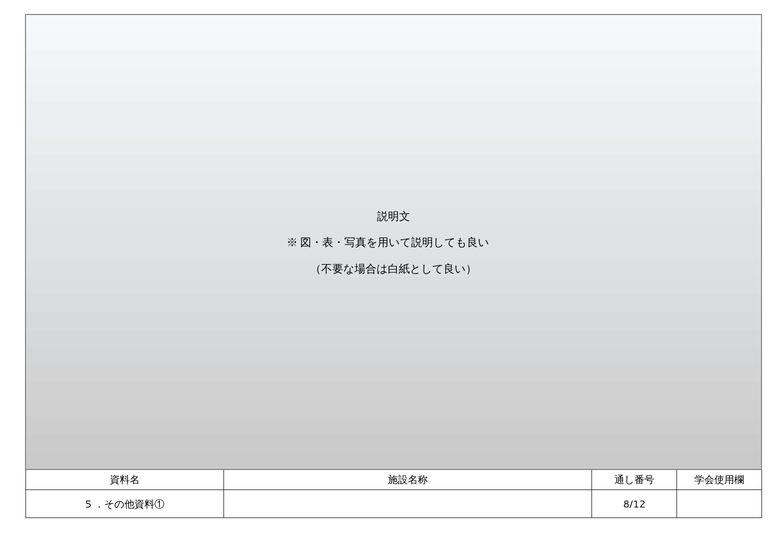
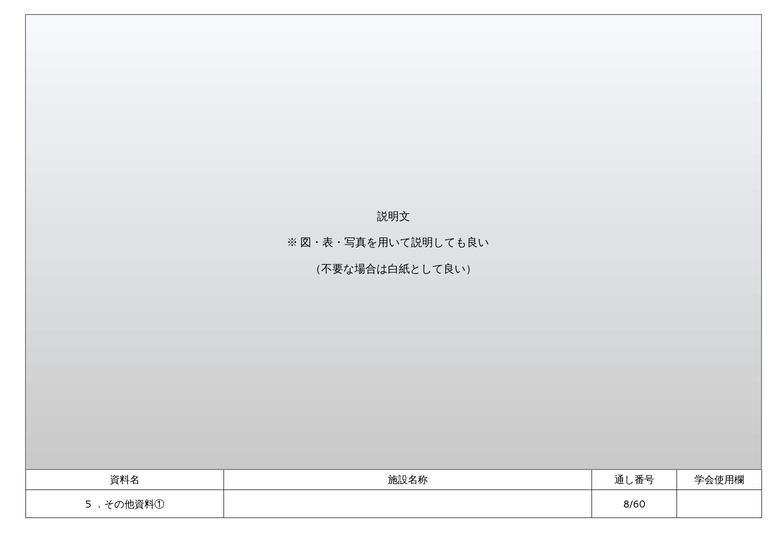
8/12: 8/12 -> 8/60
